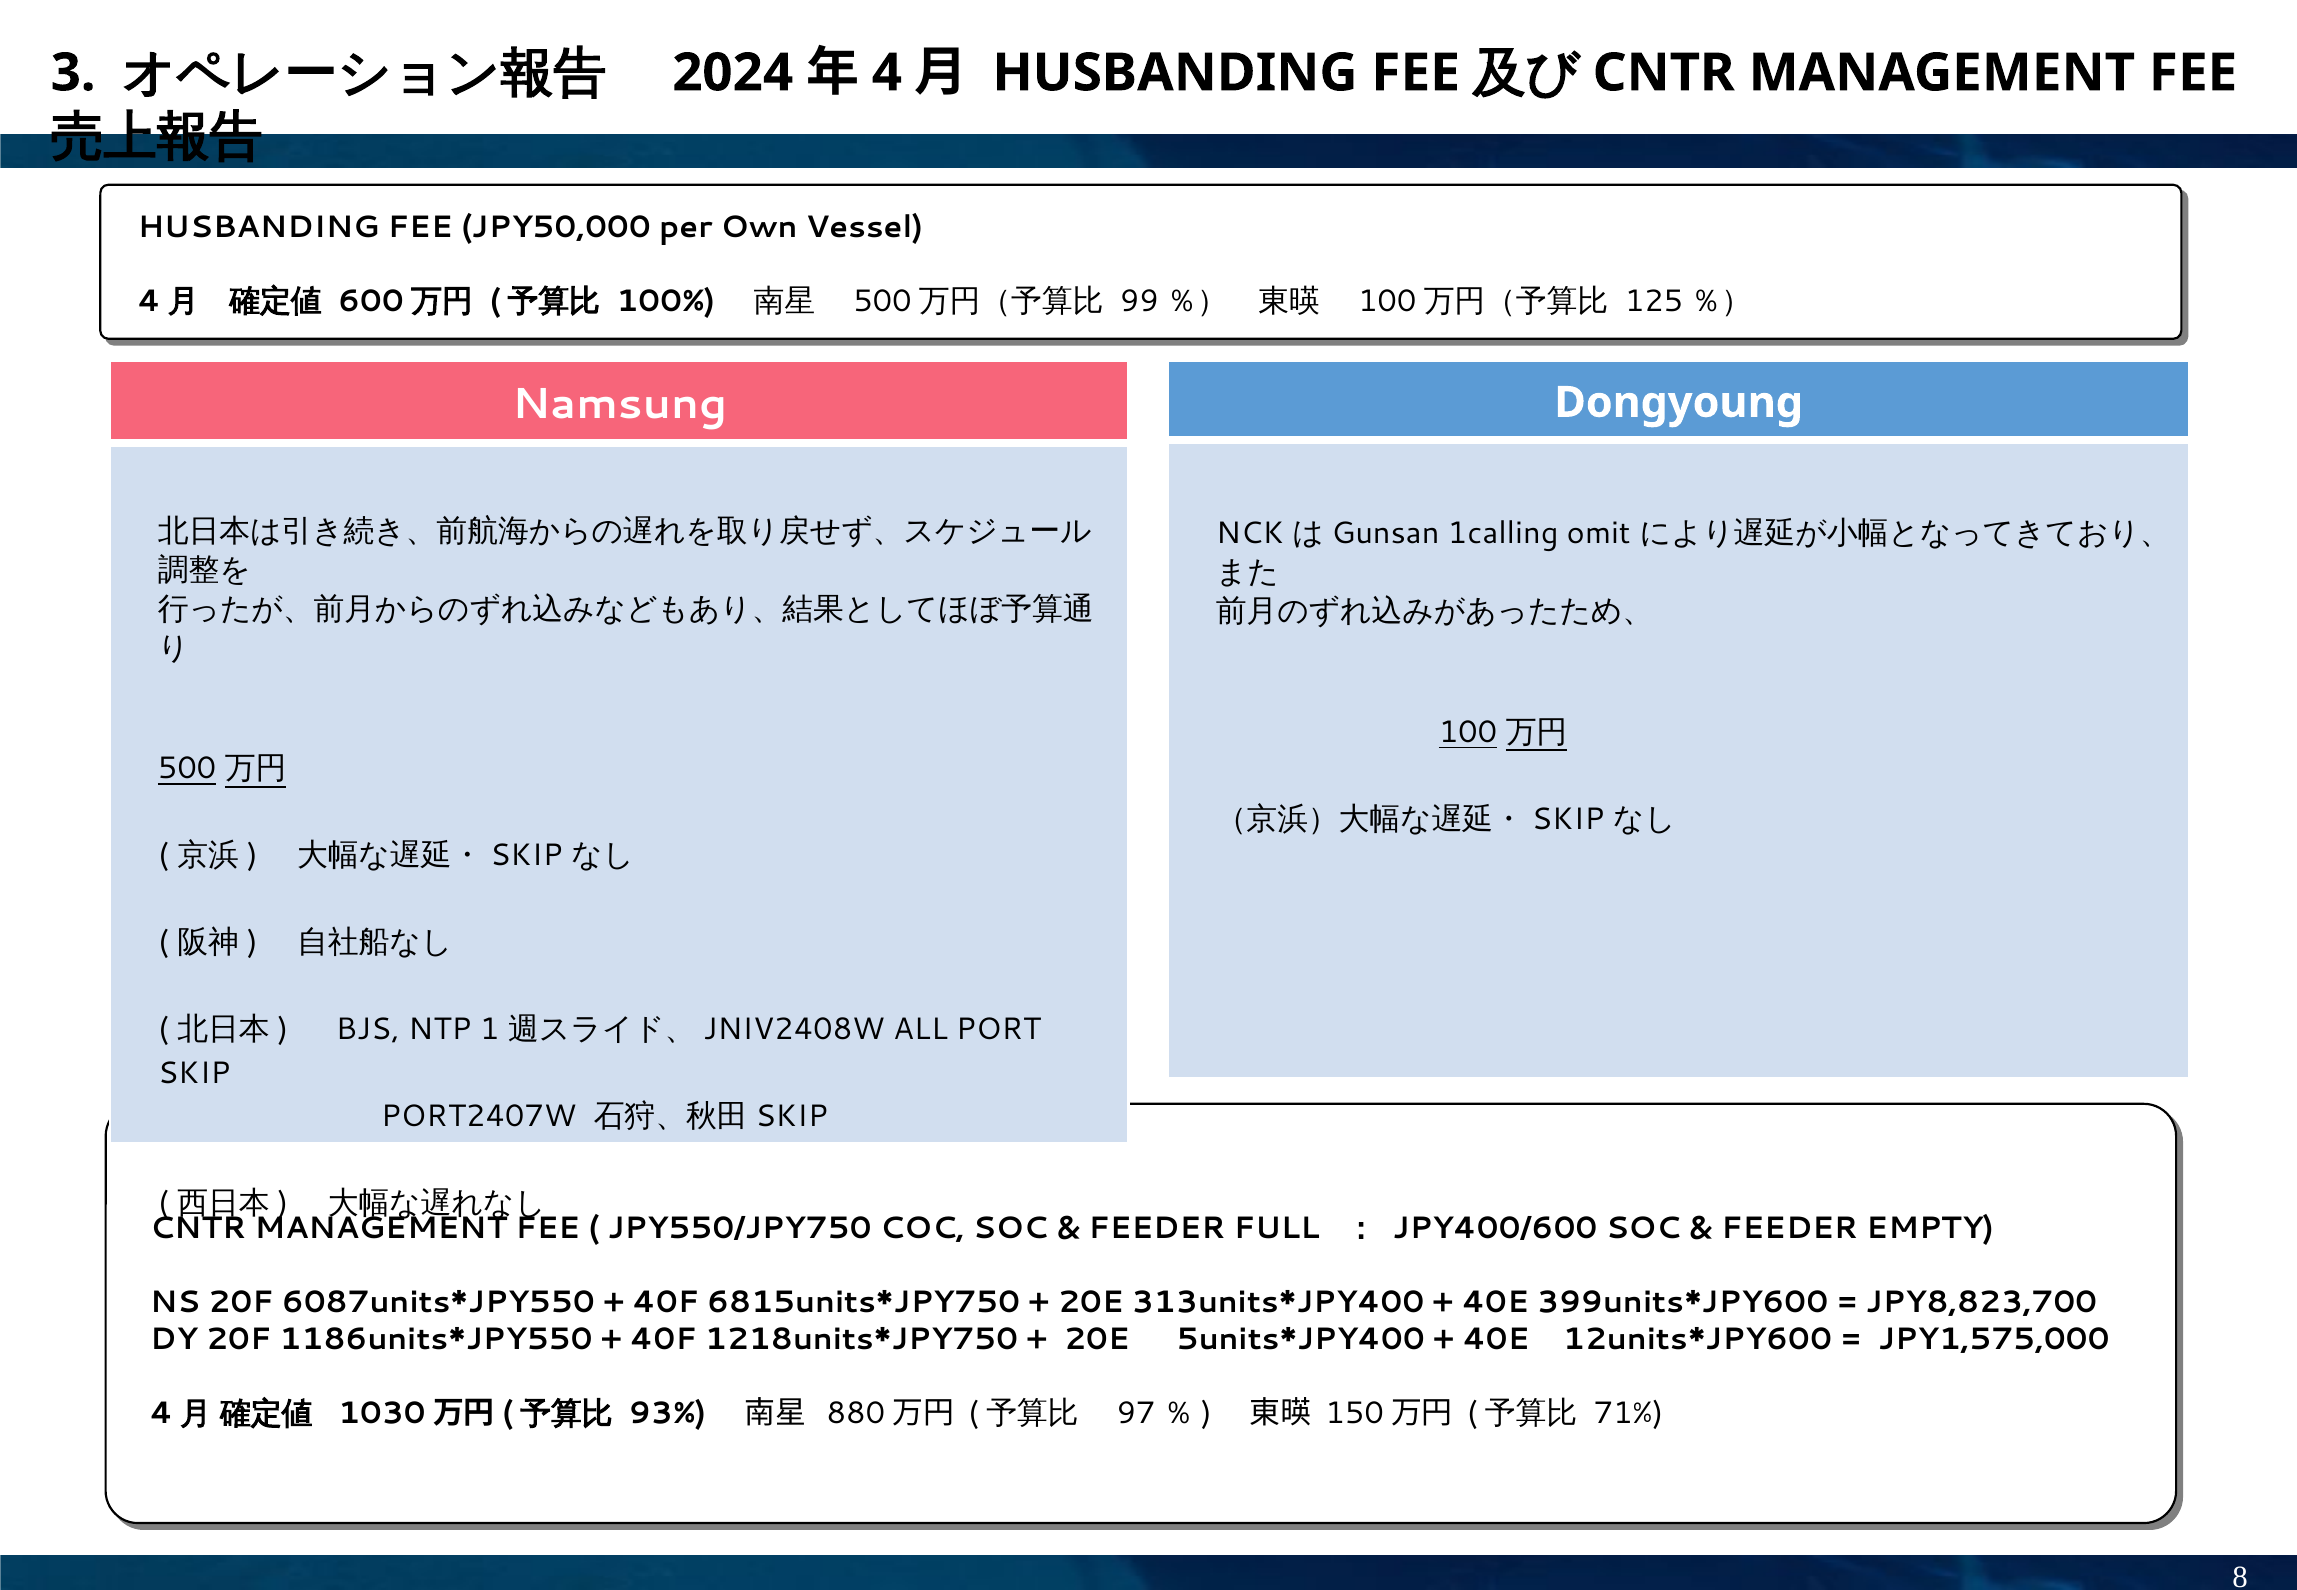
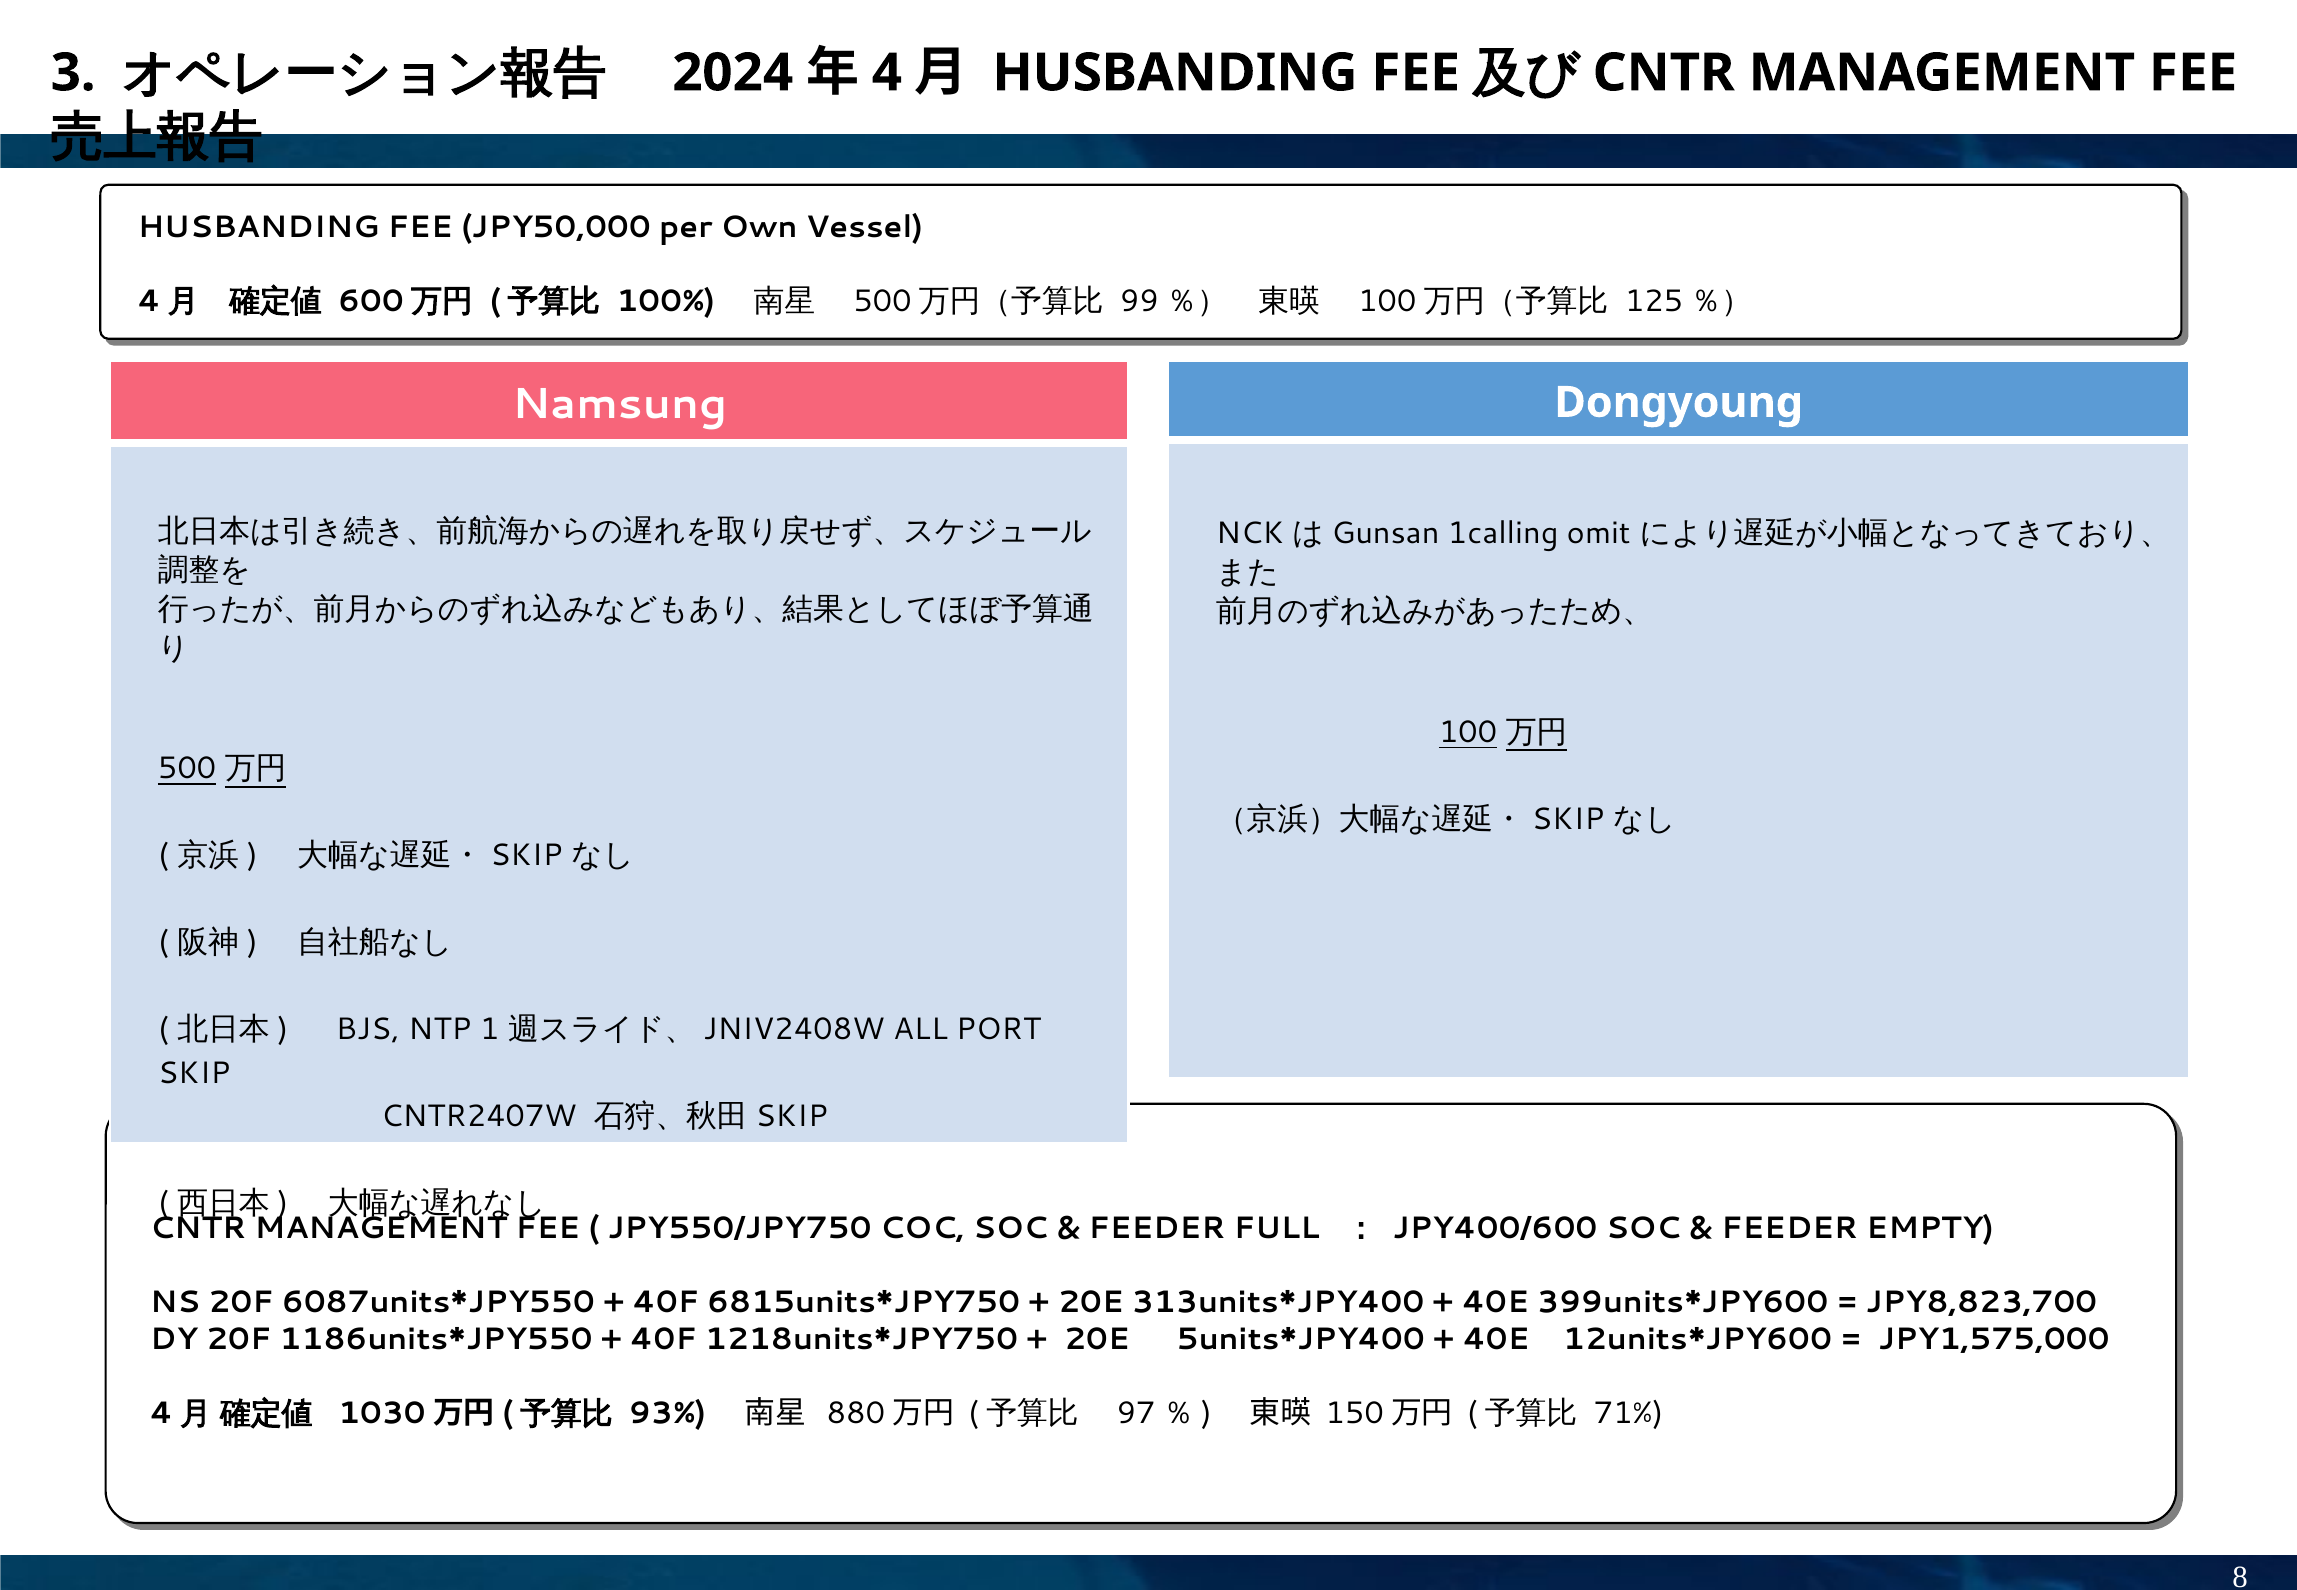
PORT2407W: PORT2407W -> CNTR2407W
